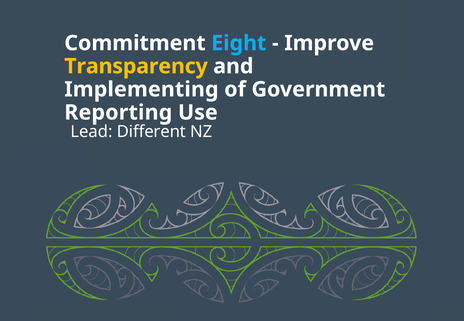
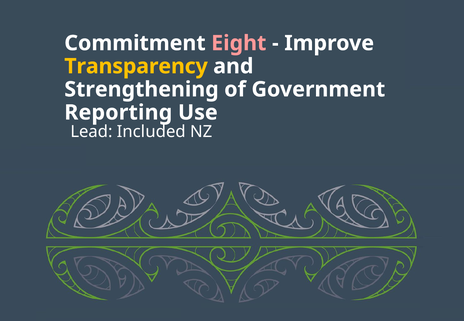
Eight colour: light blue -> pink
Implementing: Implementing -> Strengthening
Different: Different -> Included
